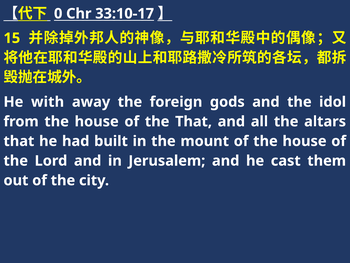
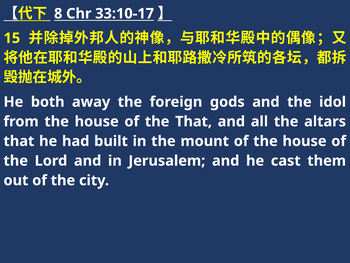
0: 0 -> 8
with: with -> both
